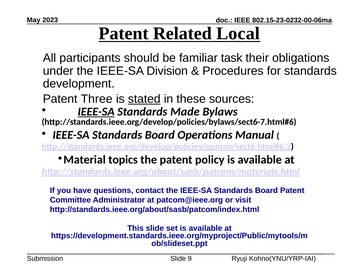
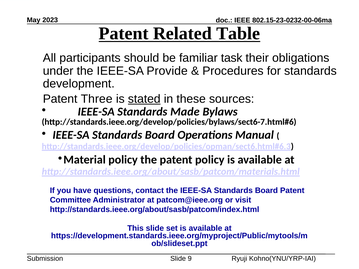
Local: Local -> Table
Division: Division -> Provide
IEEE-SA at (96, 112) underline: present -> none
Material topics: topics -> policy
